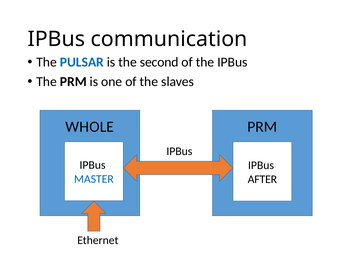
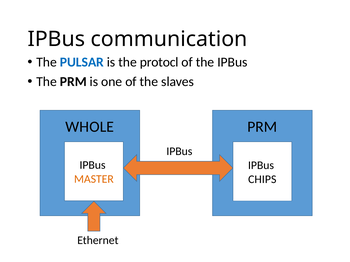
second: second -> protocl
MASTER colour: blue -> orange
AFTER: AFTER -> CHIPS
